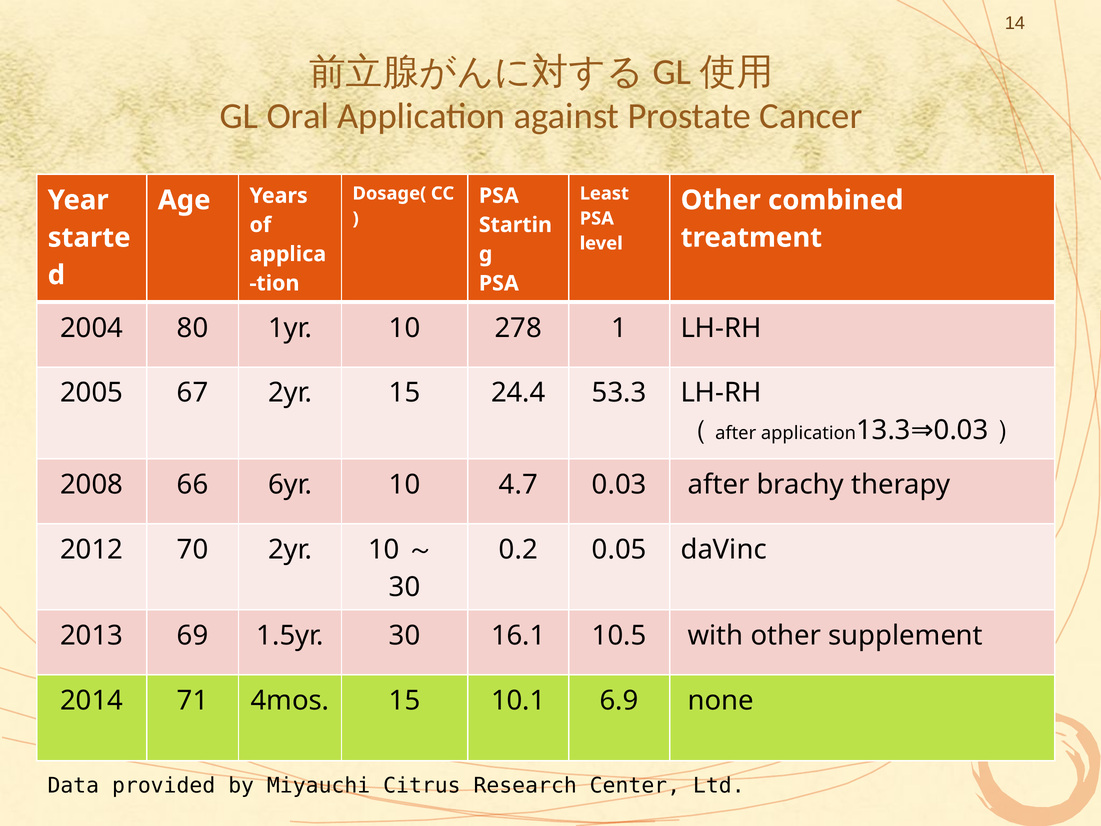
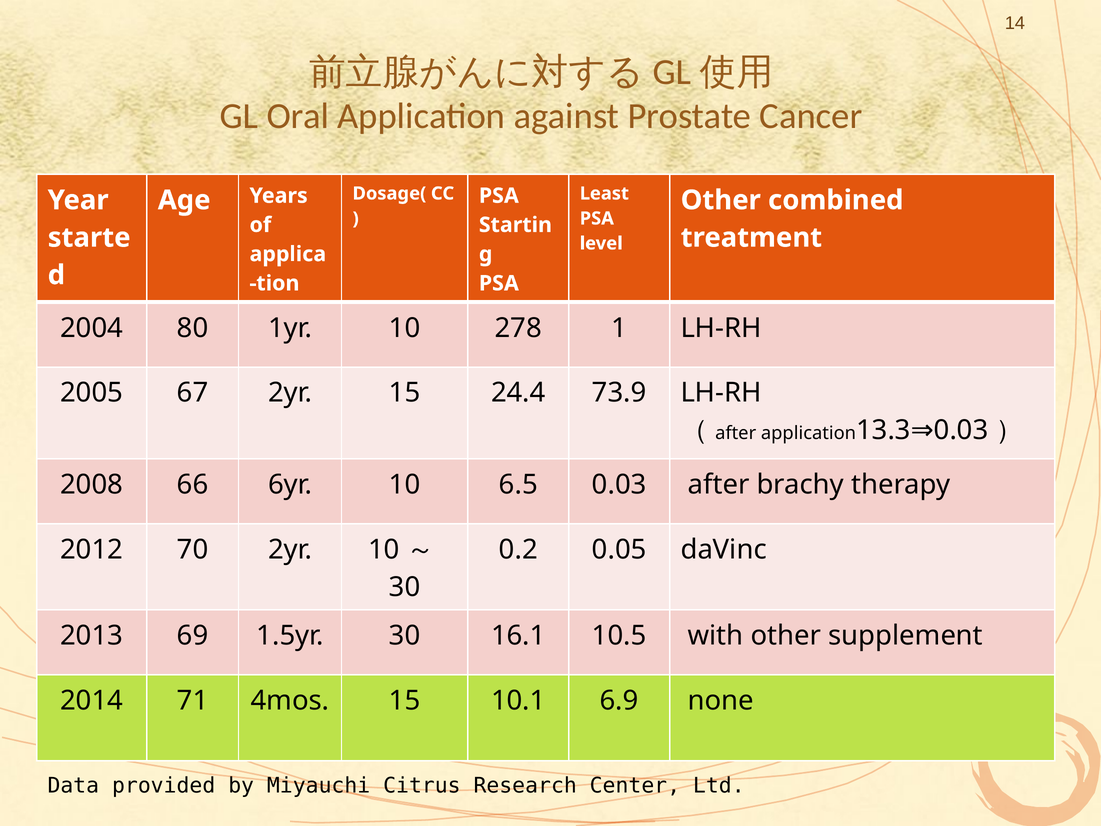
53.3: 53.3 -> 73.9
4.7: 4.7 -> 6.5
